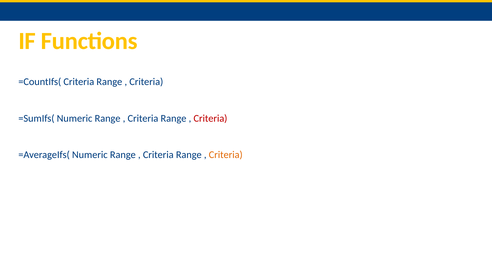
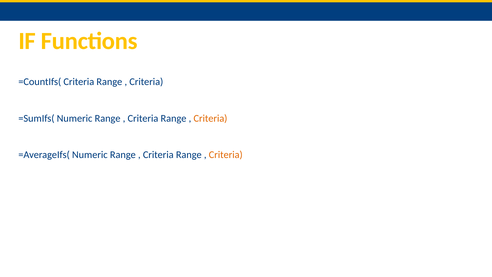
Criteria at (210, 118) colour: red -> orange
